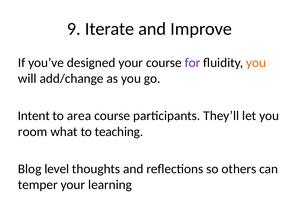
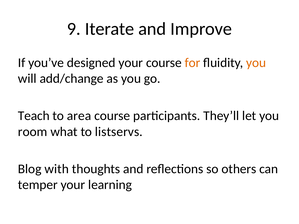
for colour: purple -> orange
Intent: Intent -> Teach
teaching: teaching -> listservs
level: level -> with
